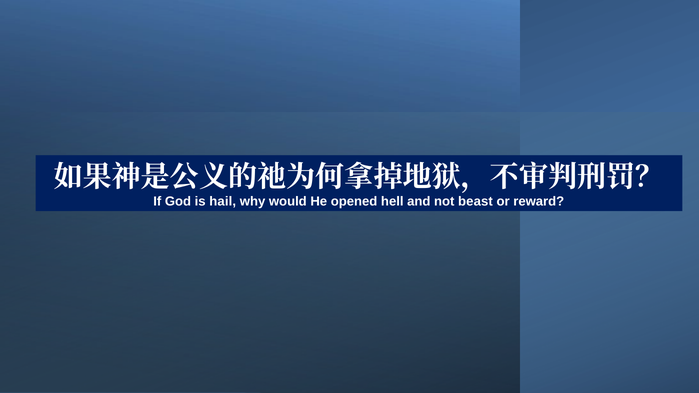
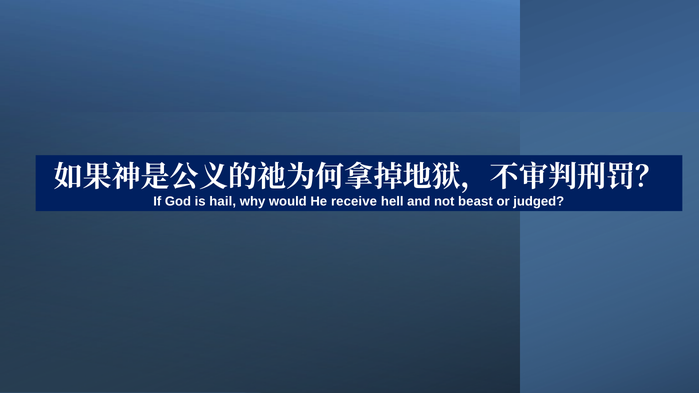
opened: opened -> receive
reward: reward -> judged
